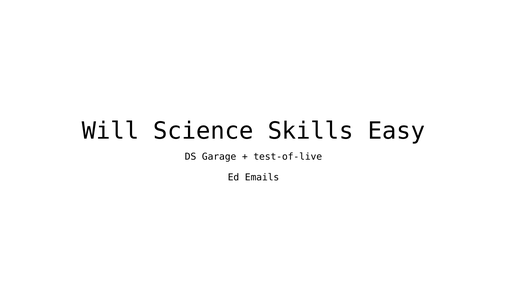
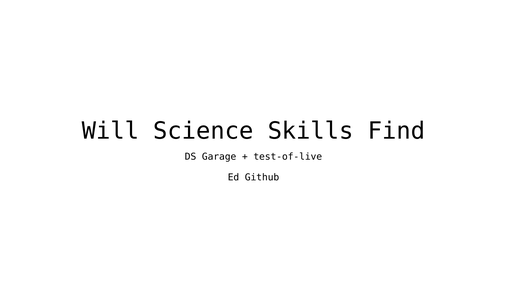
Easy: Easy -> Find
Emails: Emails -> Github
